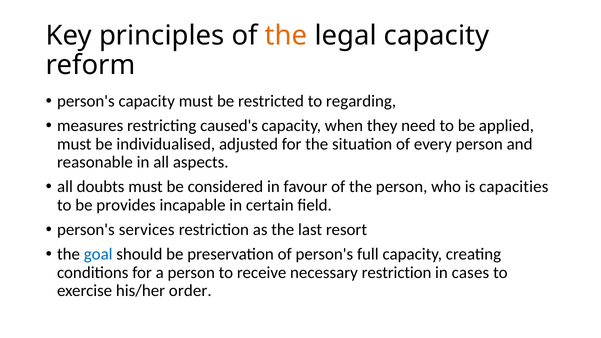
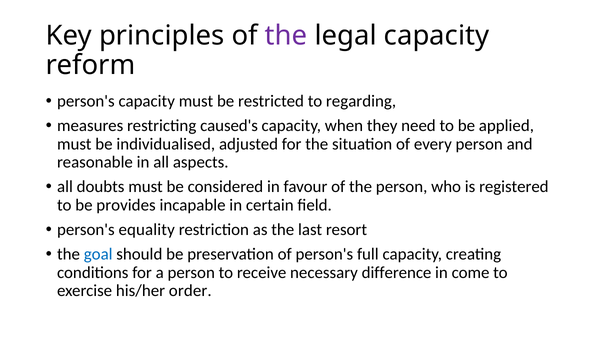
the at (286, 36) colour: orange -> purple
capacities: capacities -> registered
services: services -> equality
necessary restriction: restriction -> difference
cases: cases -> come
